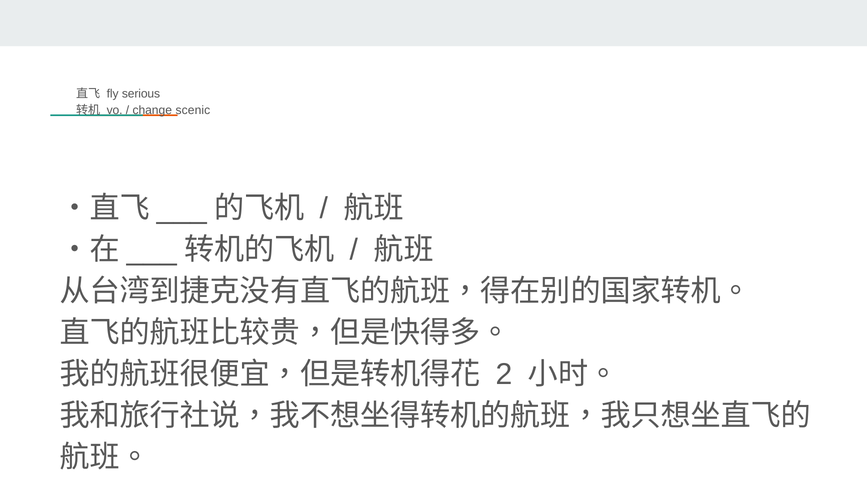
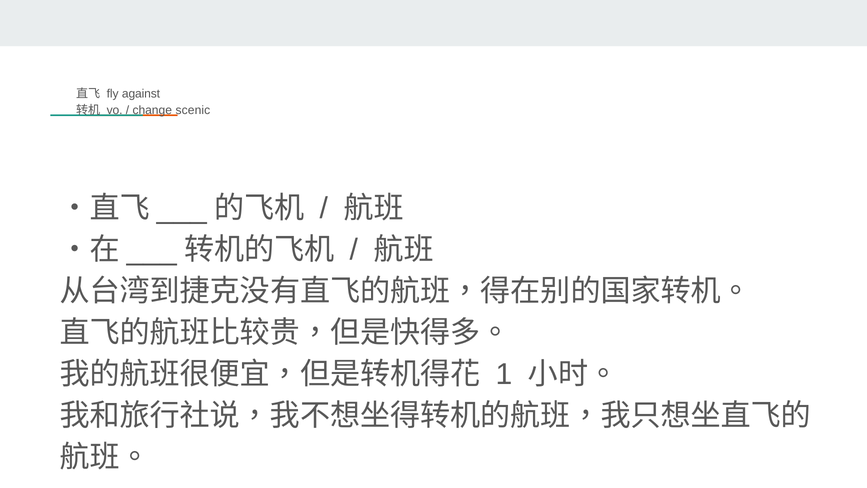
serious: serious -> against
2: 2 -> 1
